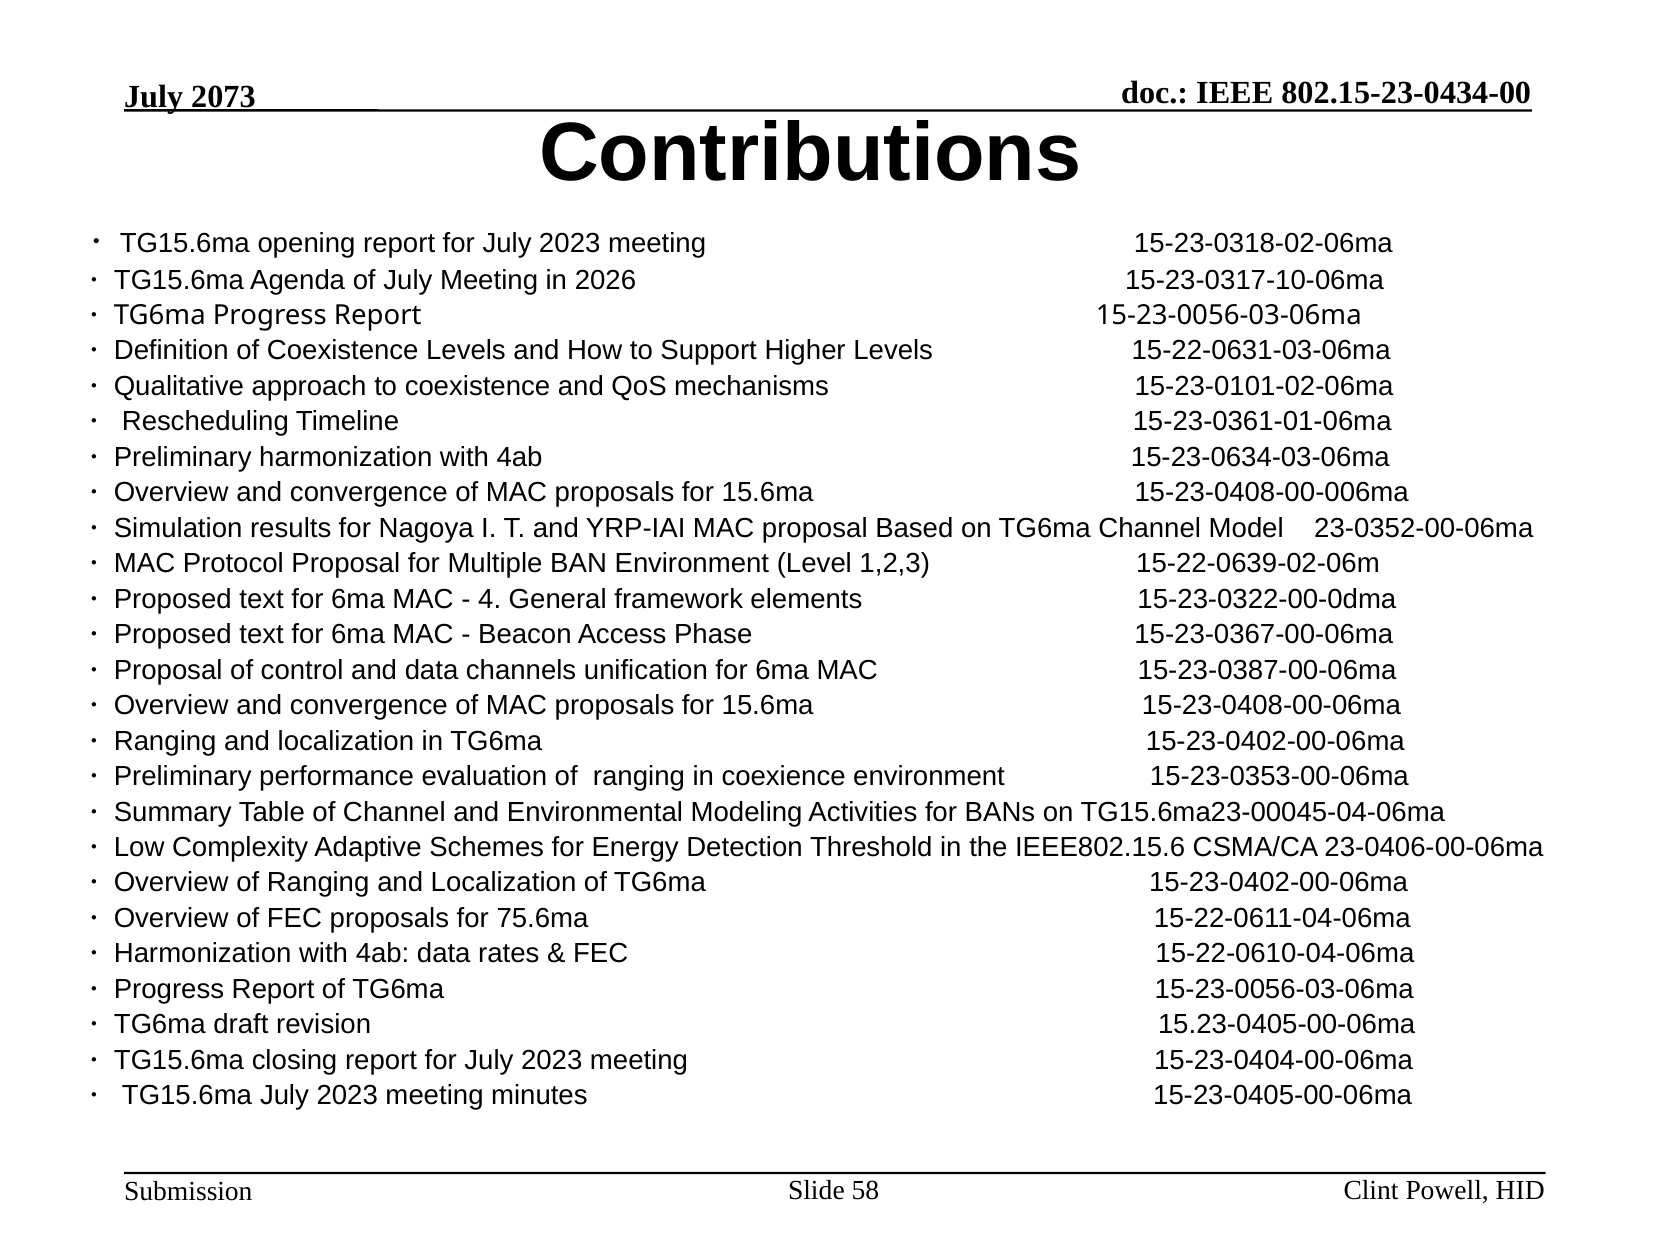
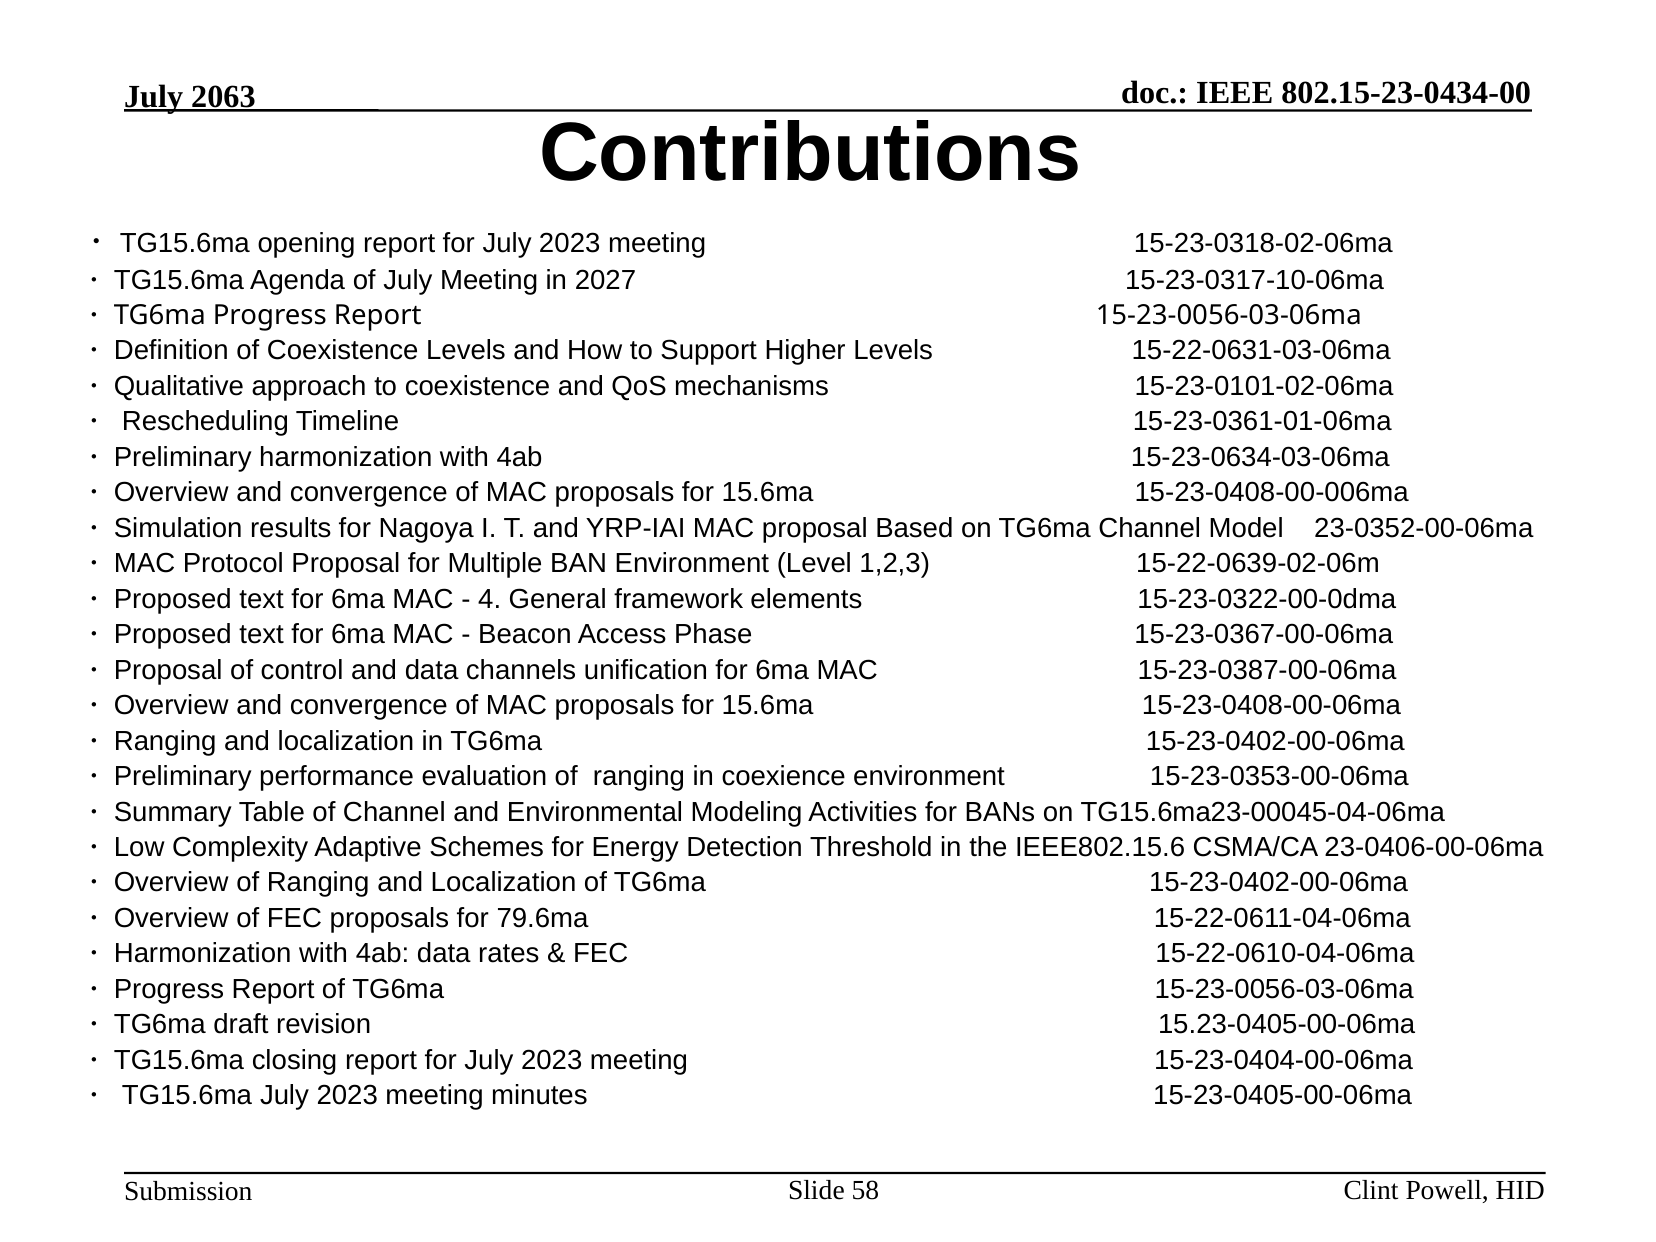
2073: 2073 -> 2063
2026: 2026 -> 2027
75.6ma: 75.6ma -> 79.6ma
